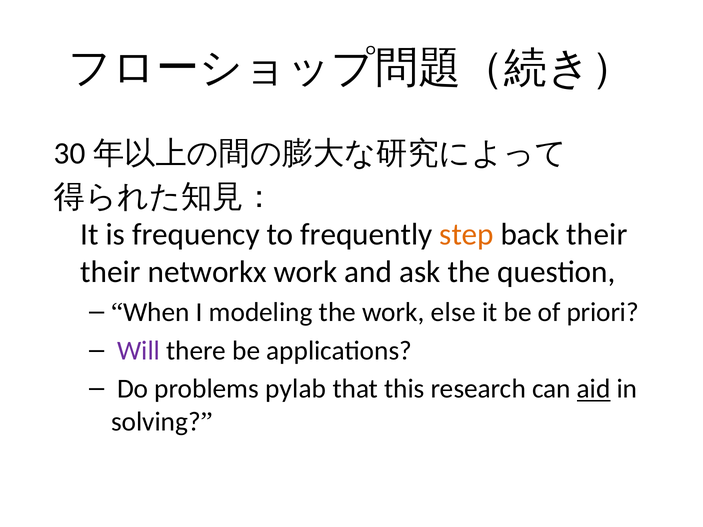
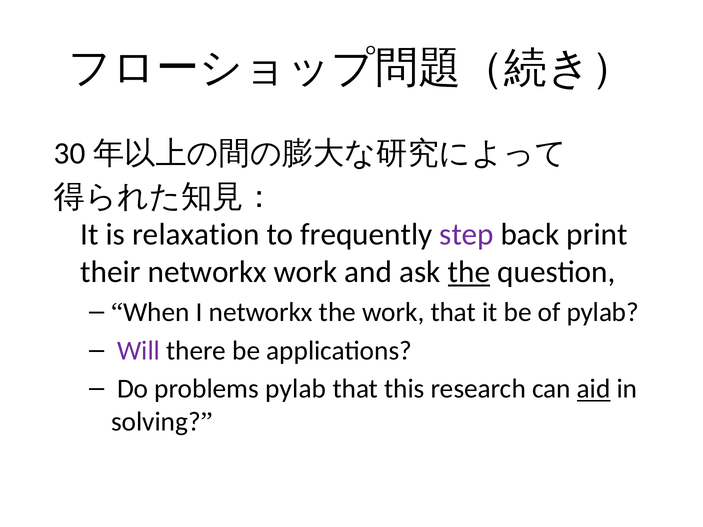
frequency: frequency -> relaxation
step colour: orange -> purple
back their: their -> print
the at (469, 272) underline: none -> present
I modeling: modeling -> networkx
work else: else -> that
of priori: priori -> pylab
